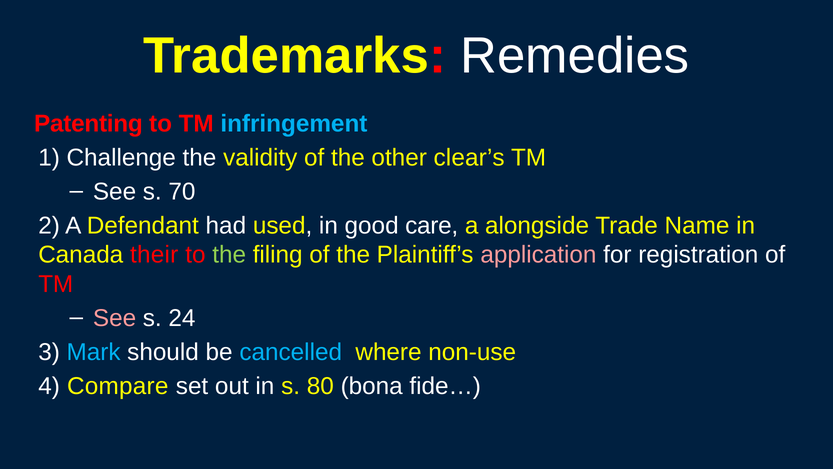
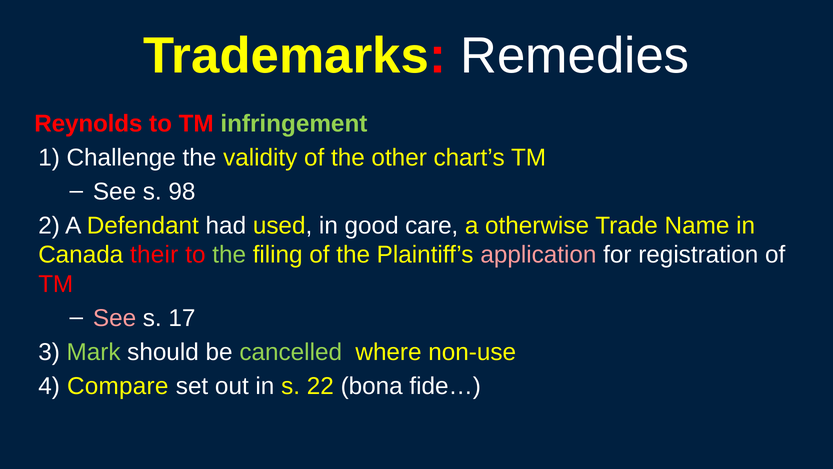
Patenting: Patenting -> Reynolds
infringement colour: light blue -> light green
clear’s: clear’s -> chart’s
70: 70 -> 98
alongside: alongside -> otherwise
24: 24 -> 17
Mark colour: light blue -> light green
cancelled colour: light blue -> light green
80: 80 -> 22
